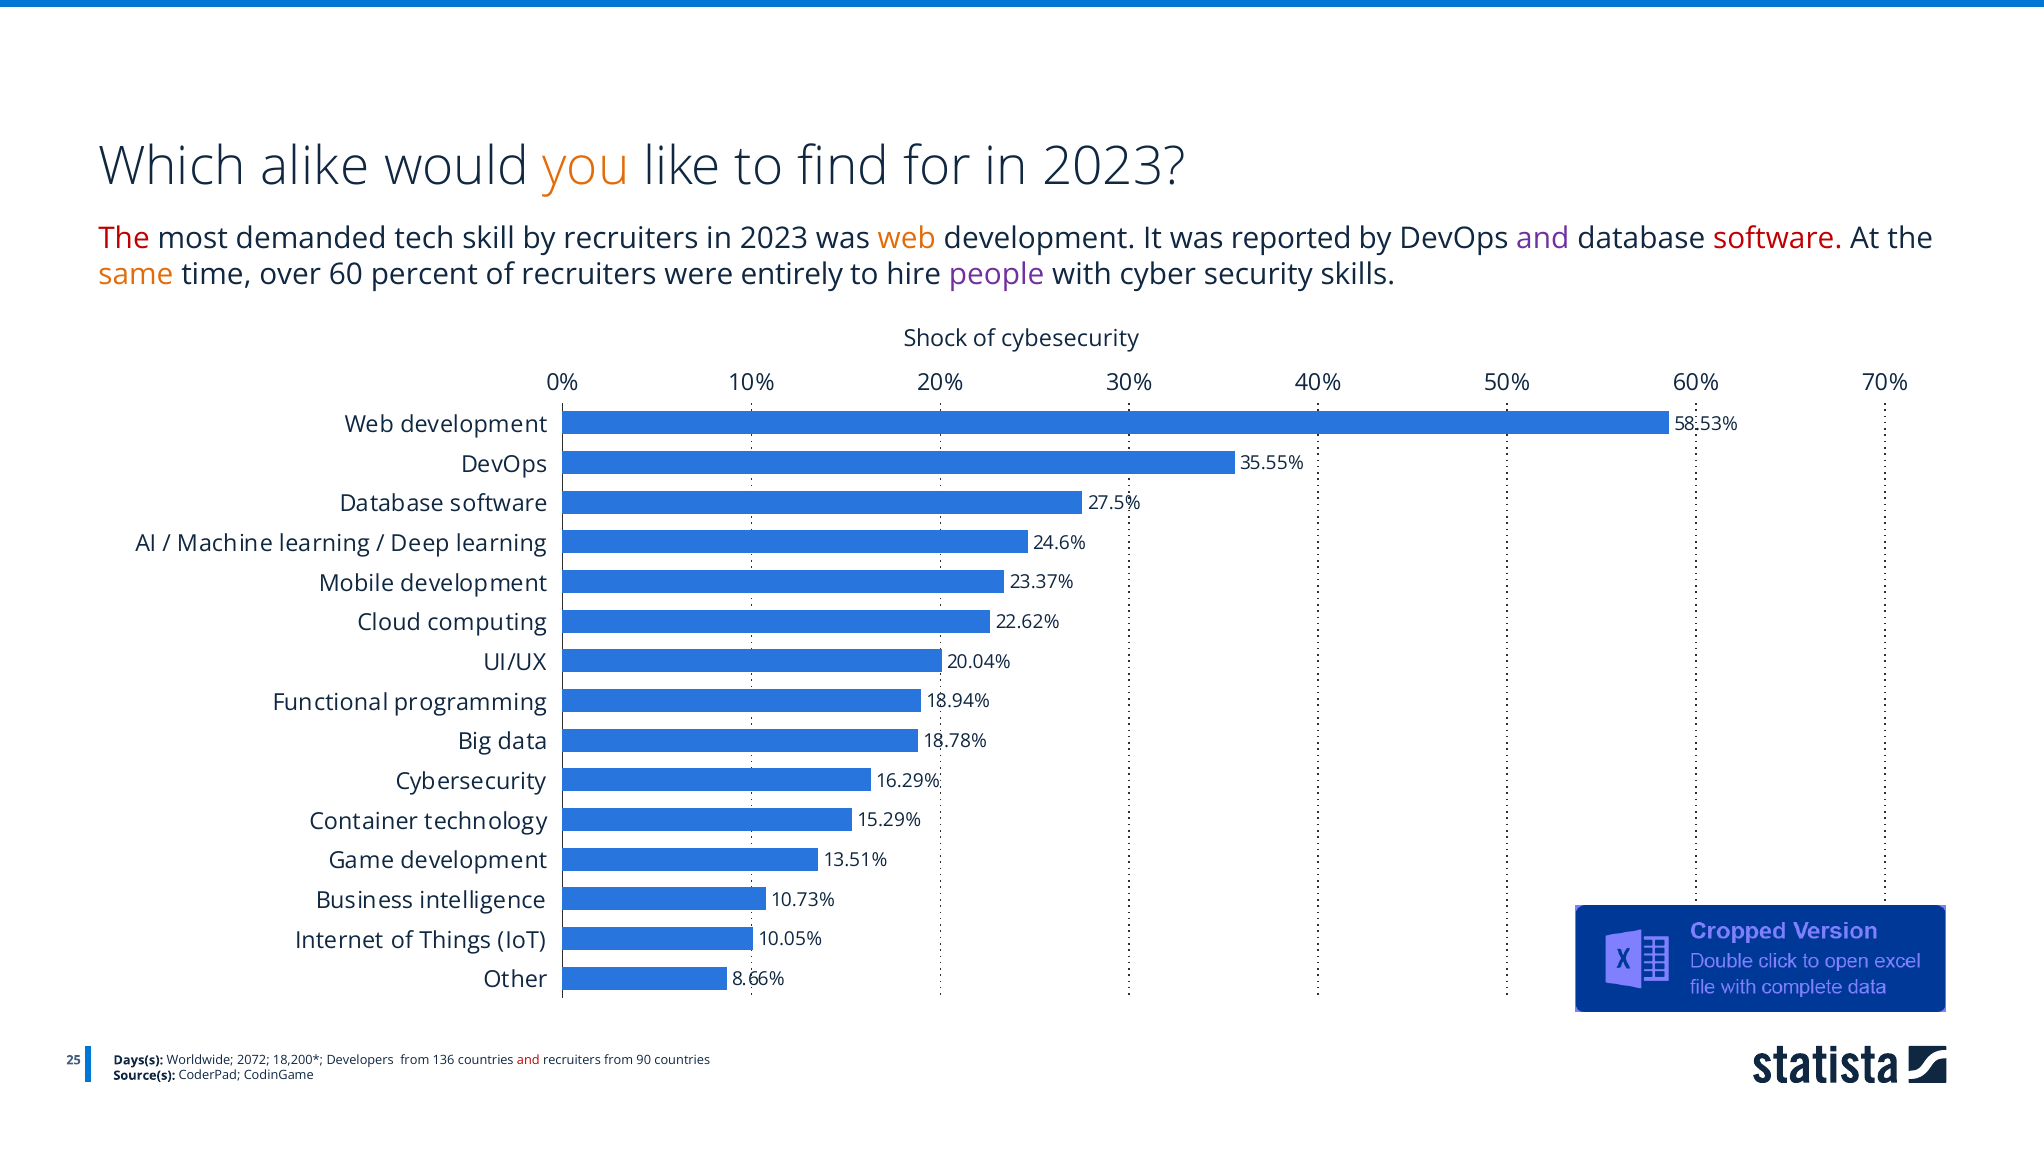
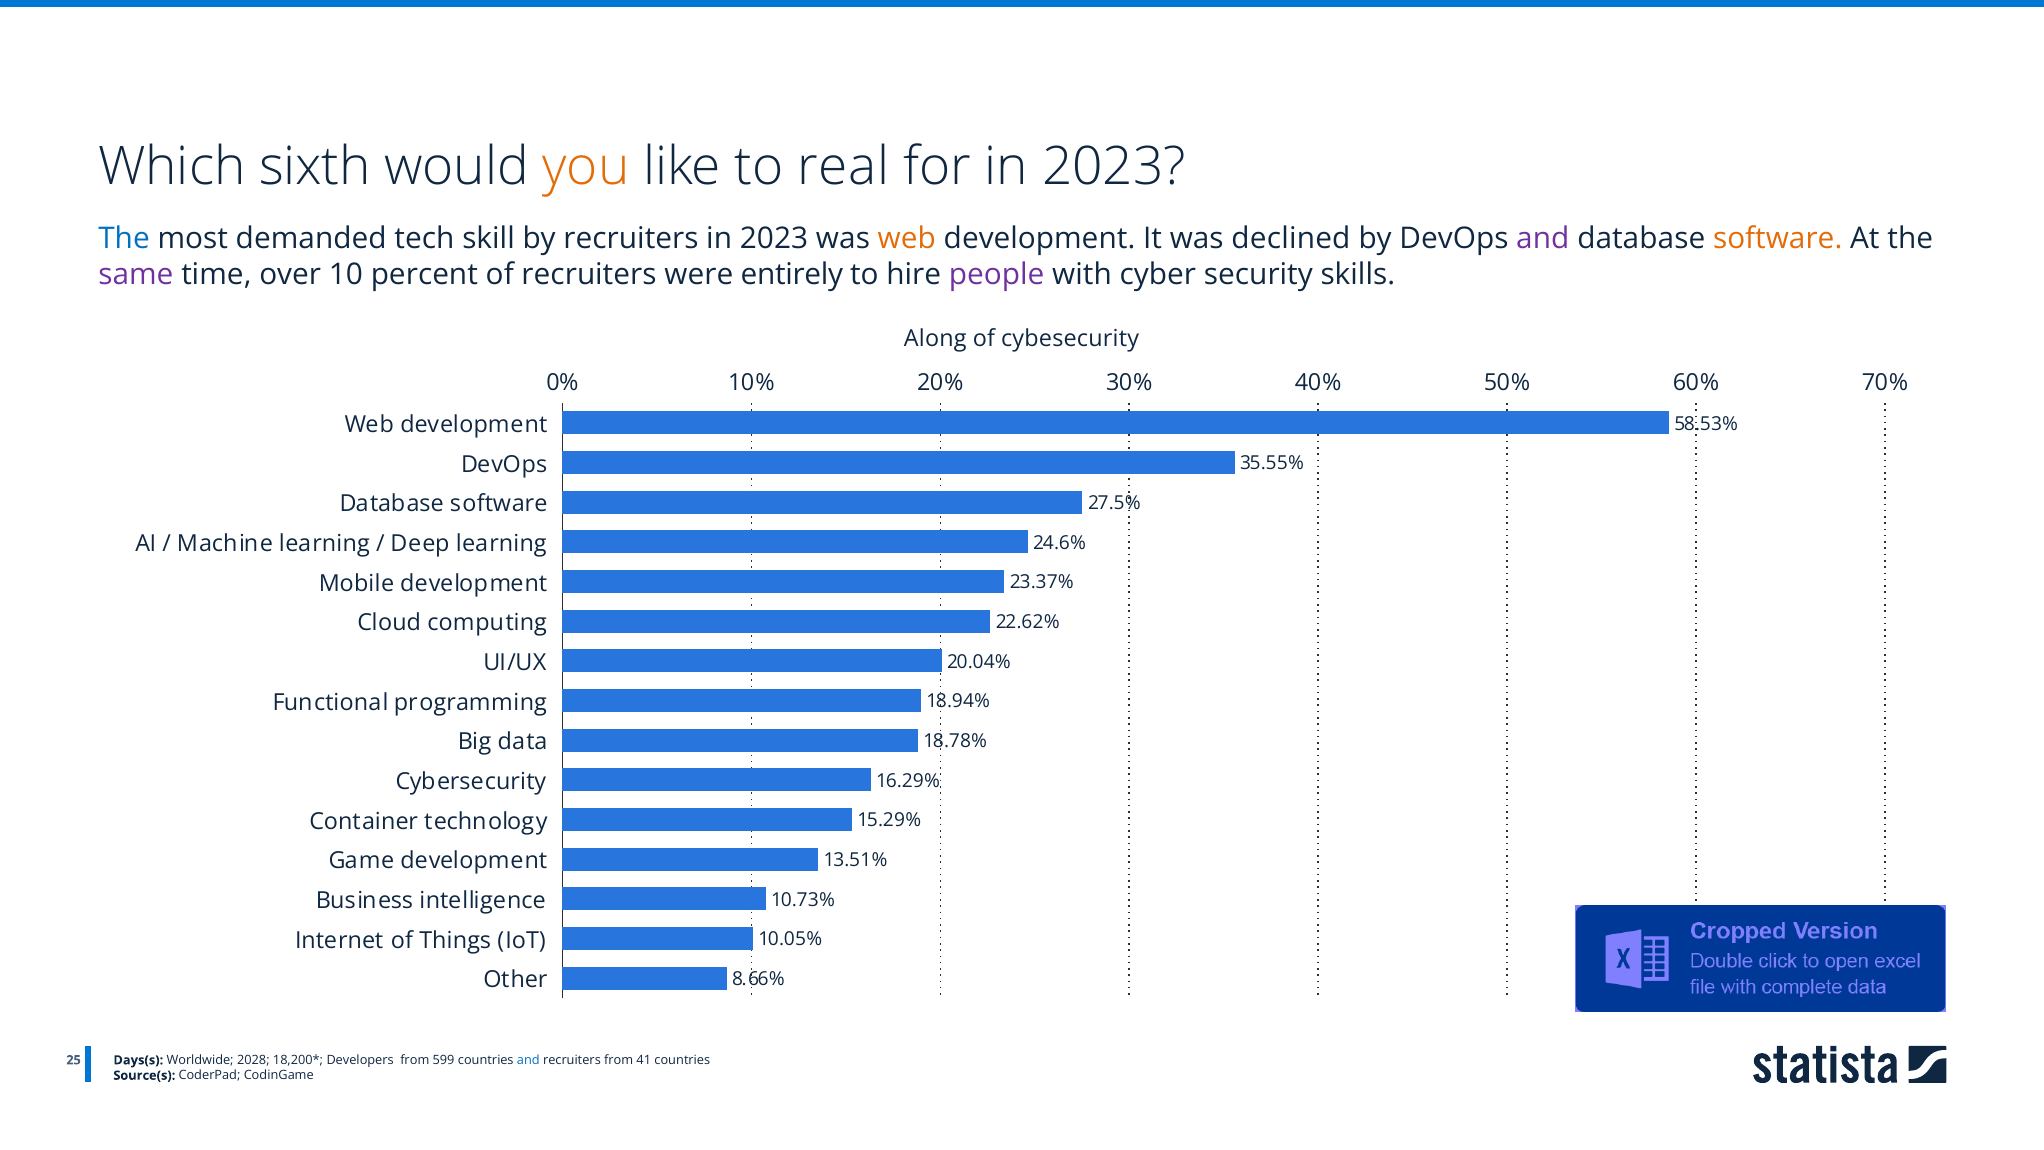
alike: alike -> sixth
find: find -> real
The at (124, 239) colour: red -> blue
reported: reported -> declined
software at (1778, 239) colour: red -> orange
same colour: orange -> purple
60: 60 -> 10
Shock: Shock -> Along
2072: 2072 -> 2028
136: 136 -> 599
and at (528, 1060) colour: red -> blue
90: 90 -> 41
